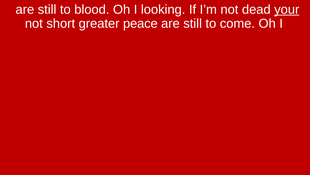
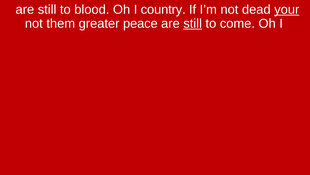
looking: looking -> country
short: short -> them
still at (193, 24) underline: none -> present
